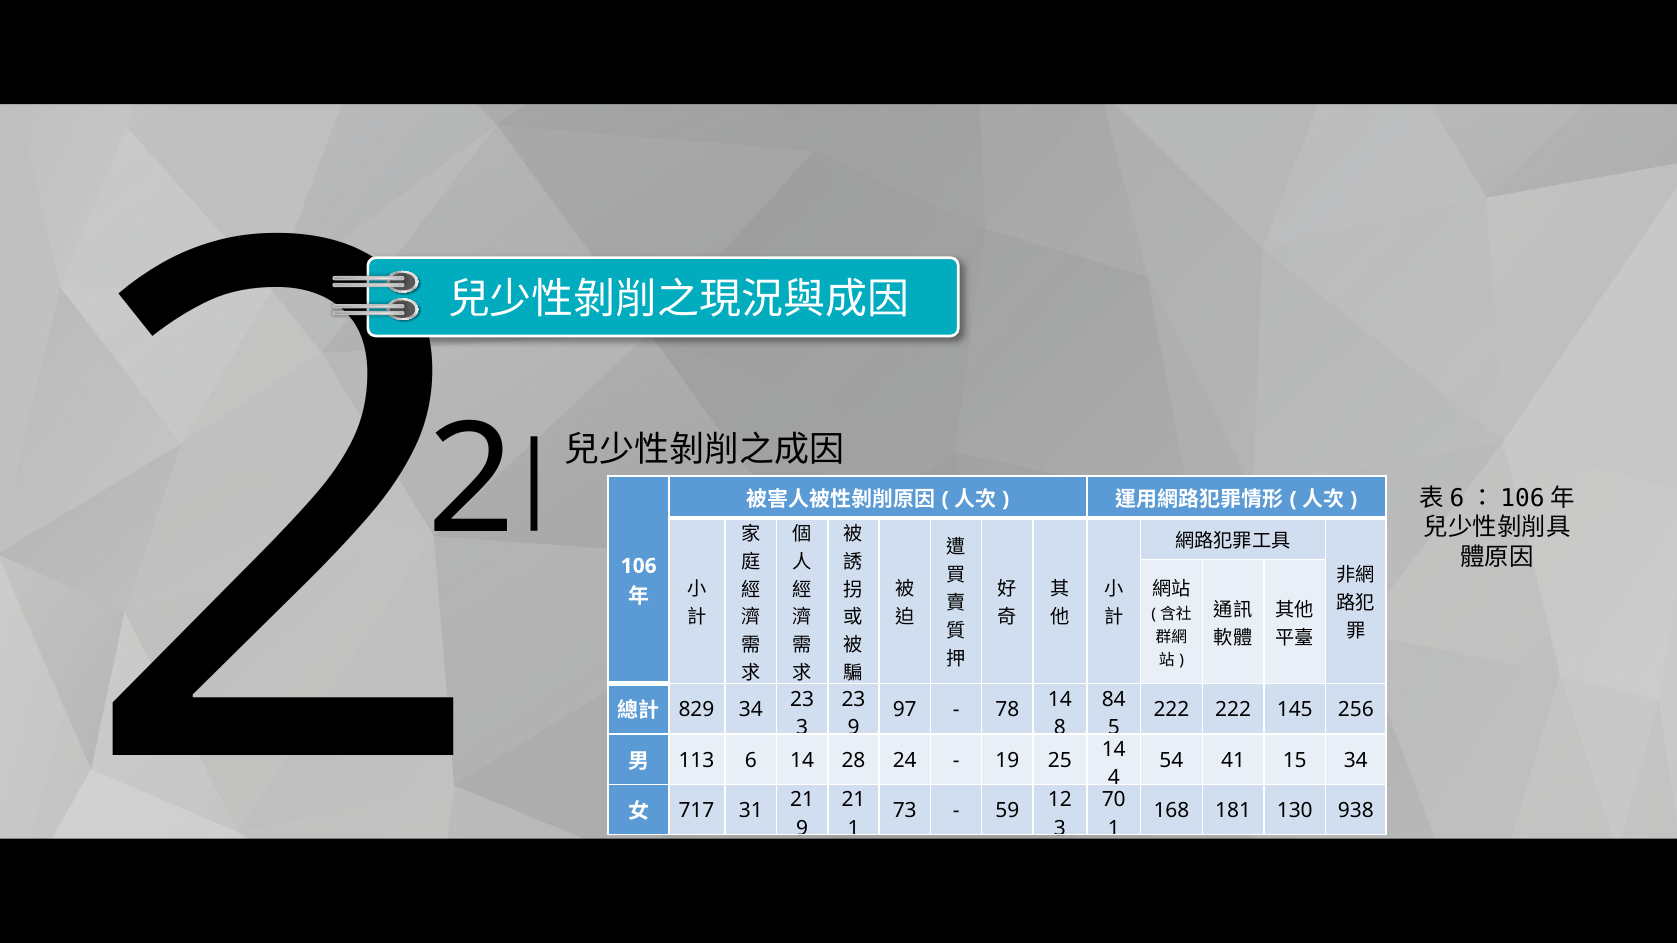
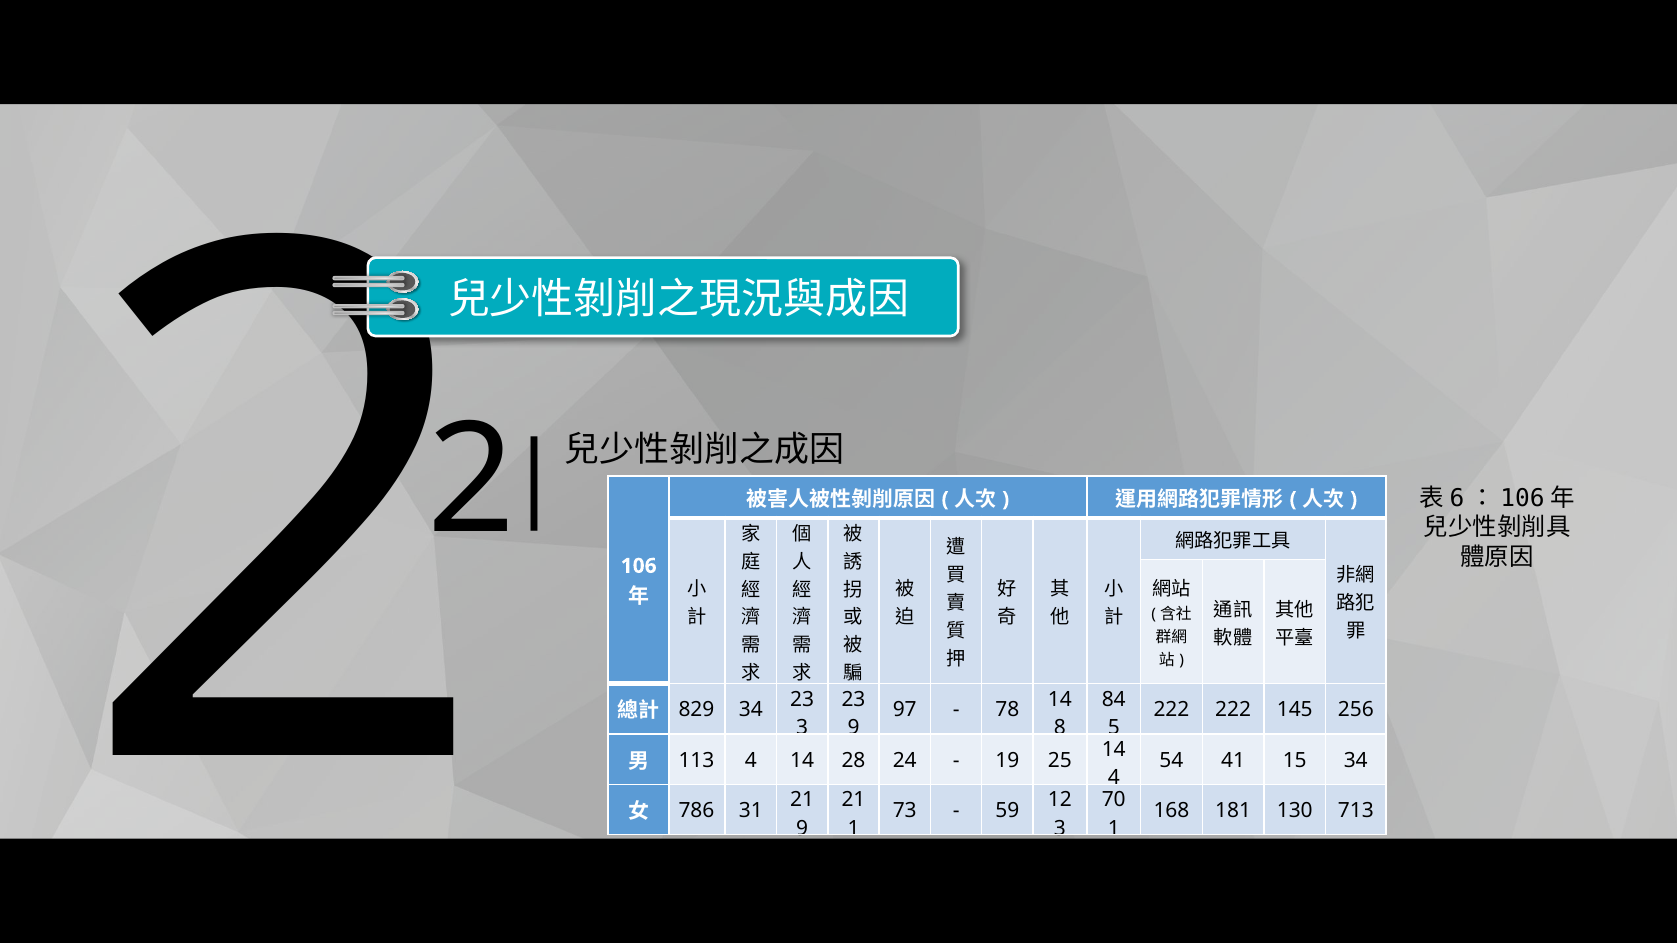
113 6: 6 -> 4
717: 717 -> 786
938: 938 -> 713
